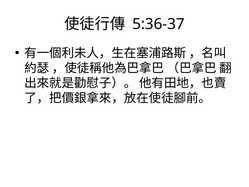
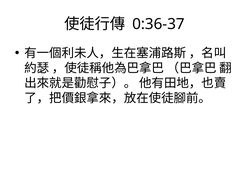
5:36-37: 5:36-37 -> 0:36-37
